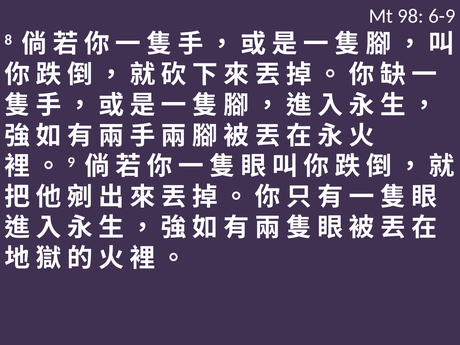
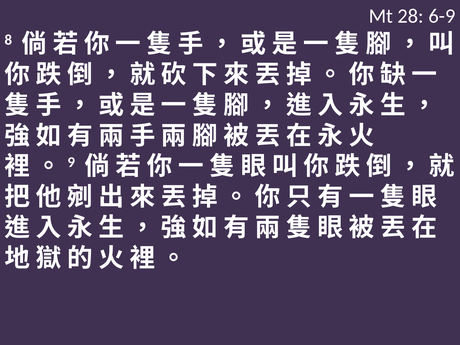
98: 98 -> 28
